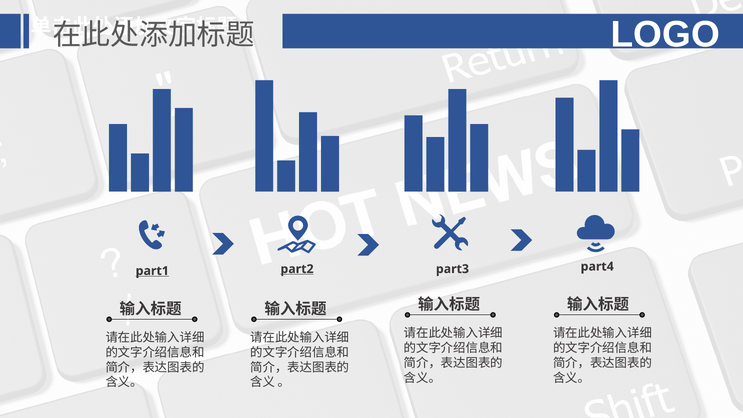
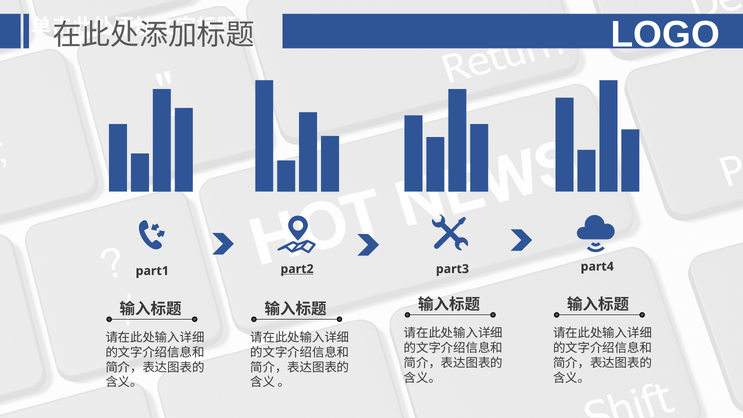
part1 underline: present -> none
